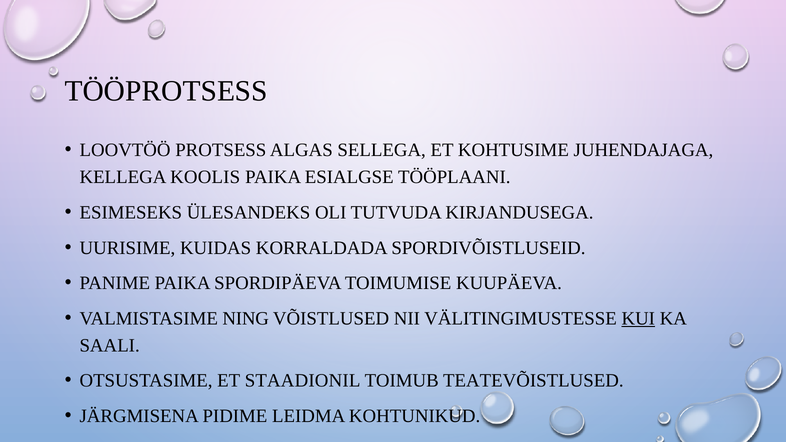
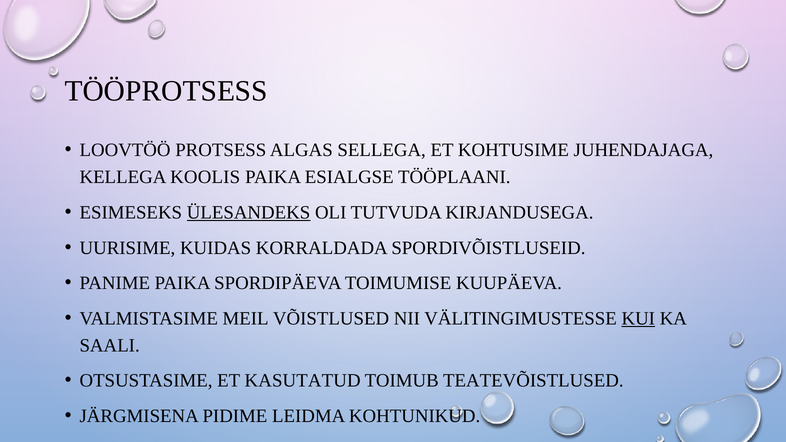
ÜLESANDEKS underline: none -> present
NING: NING -> MEIL
STAADIONIL: STAADIONIL -> KASUTATUD
